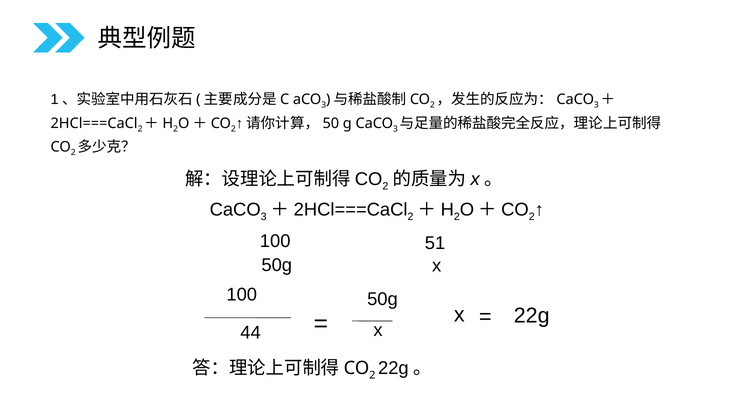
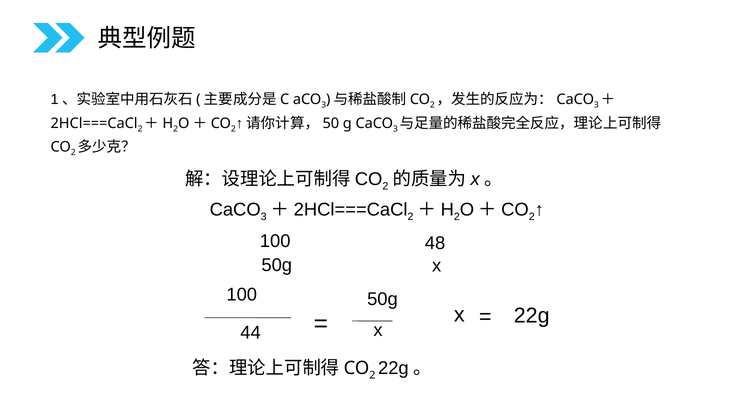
51: 51 -> 48
